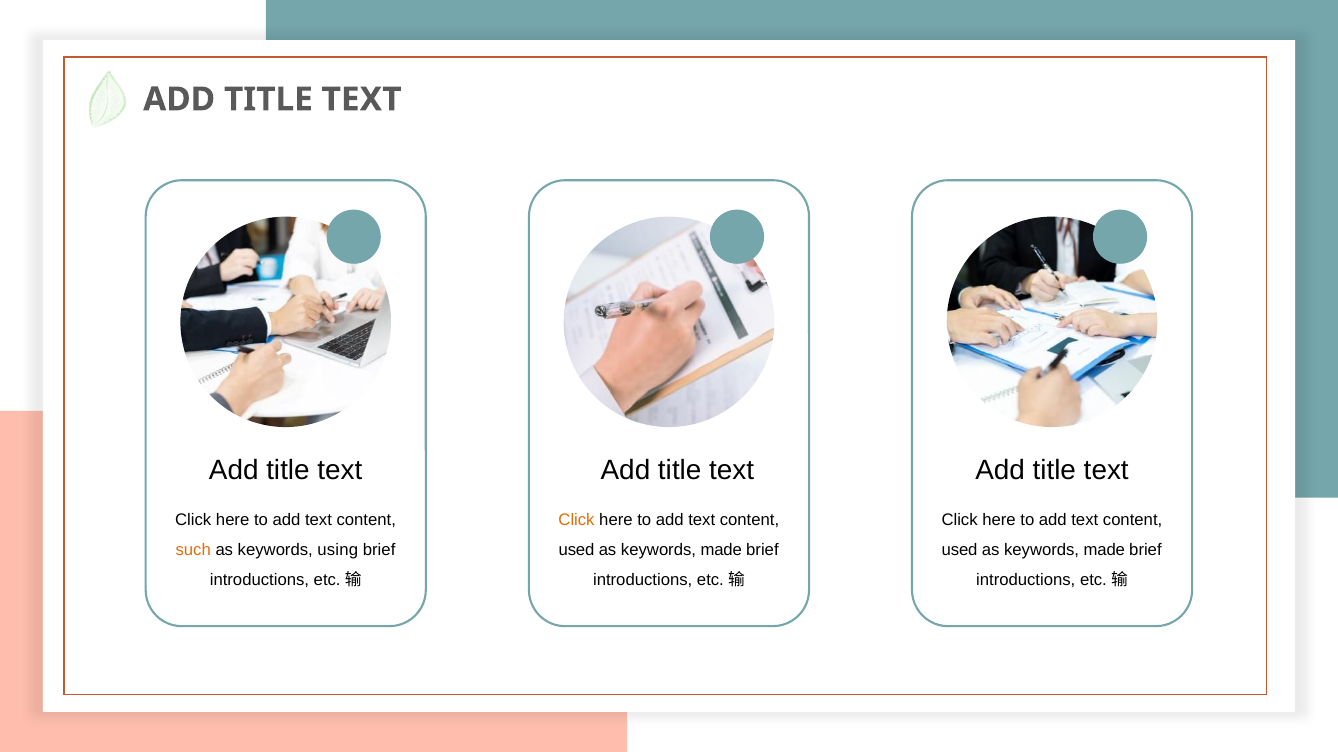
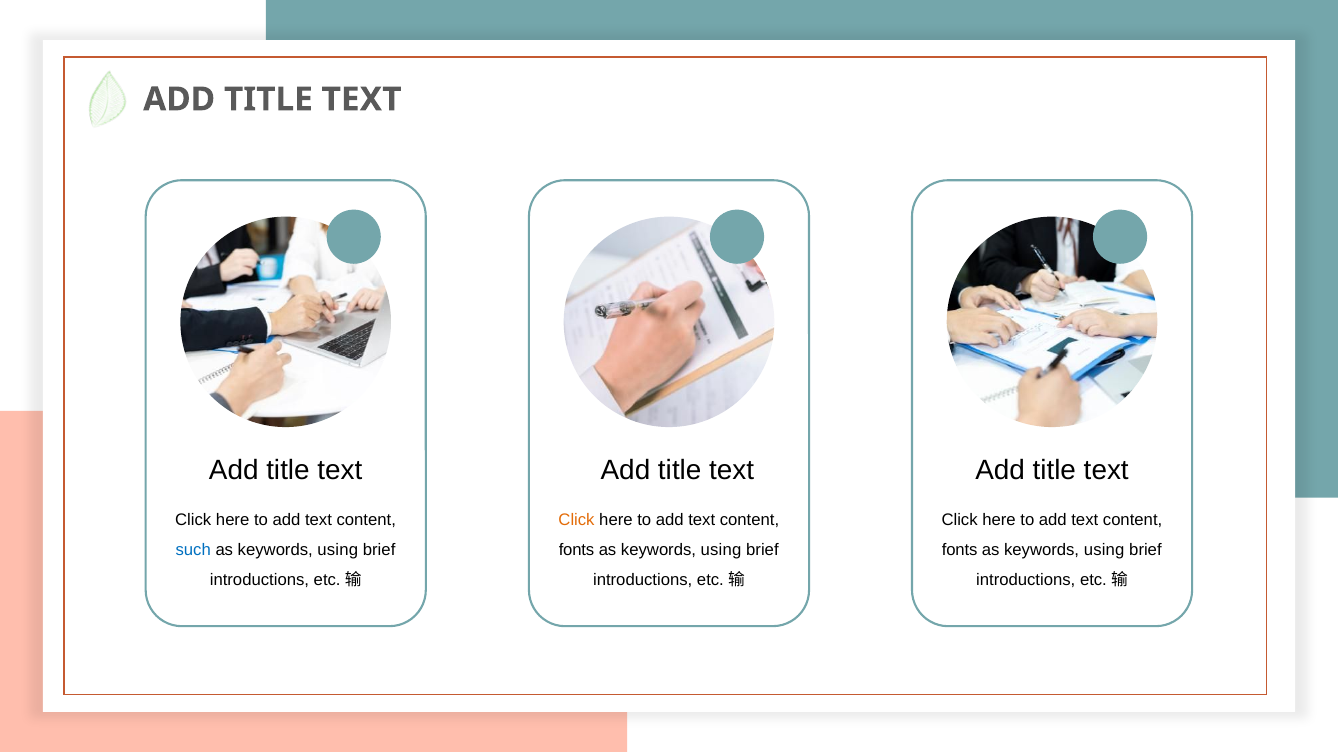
such colour: orange -> blue
used at (577, 551): used -> fonts
made at (721, 551): made -> using
used at (960, 551): used -> fonts
made at (1104, 551): made -> using
